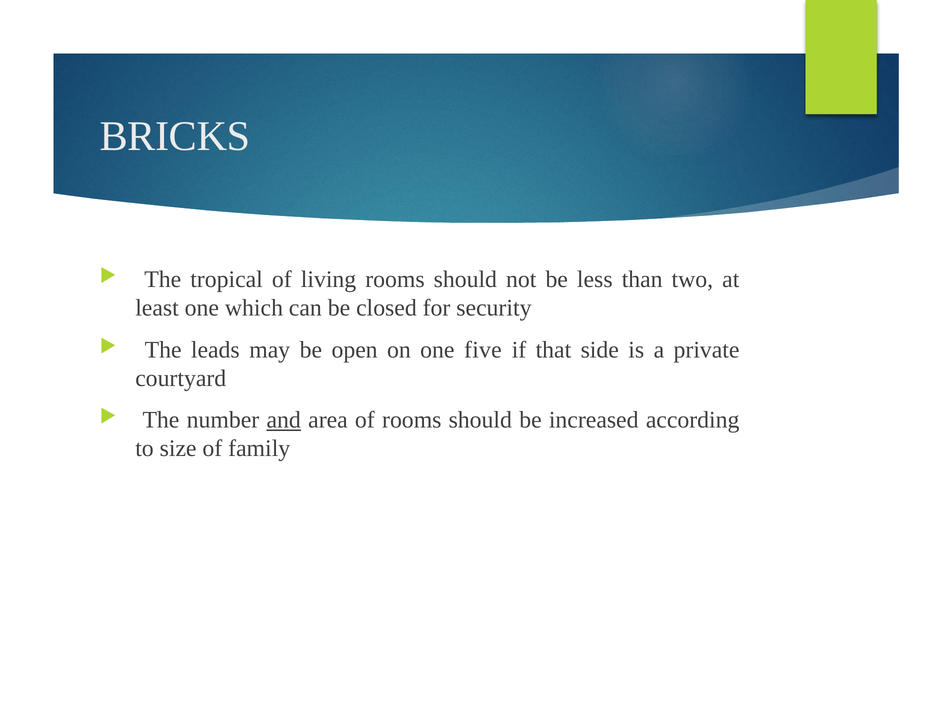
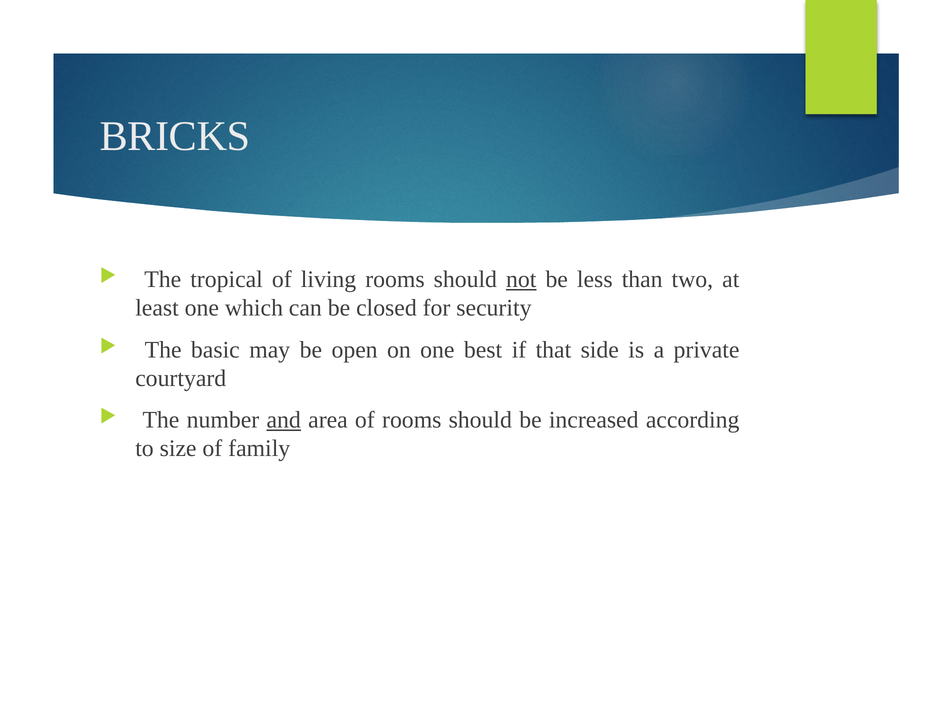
not underline: none -> present
leads: leads -> basic
five: five -> best
